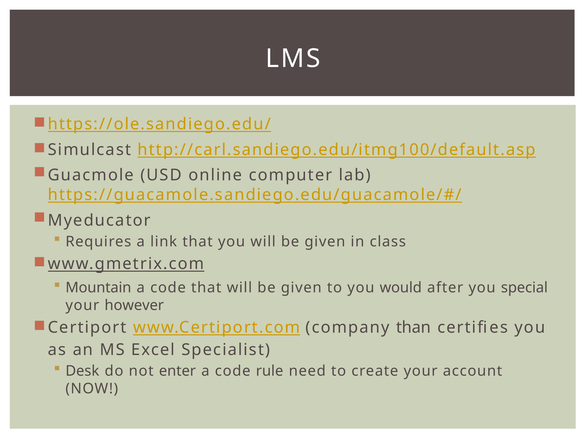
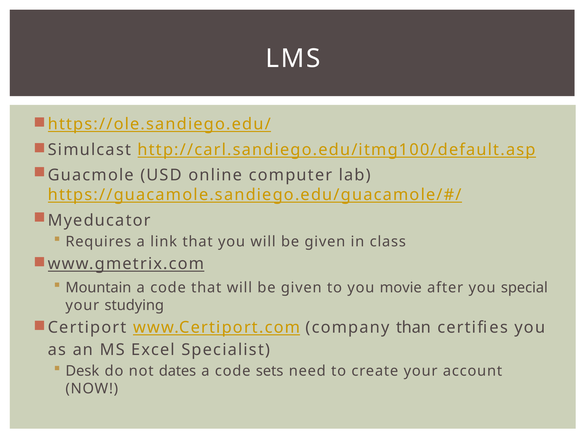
would: would -> movie
however: however -> studying
enter: enter -> dates
rule: rule -> sets
